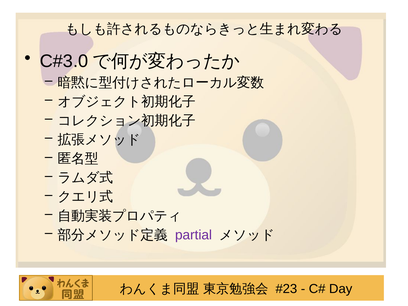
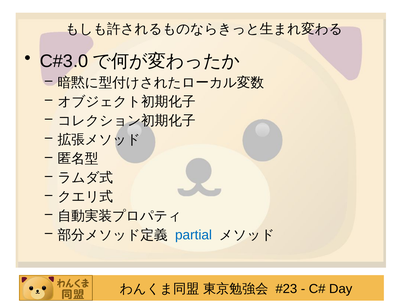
partial colour: purple -> blue
